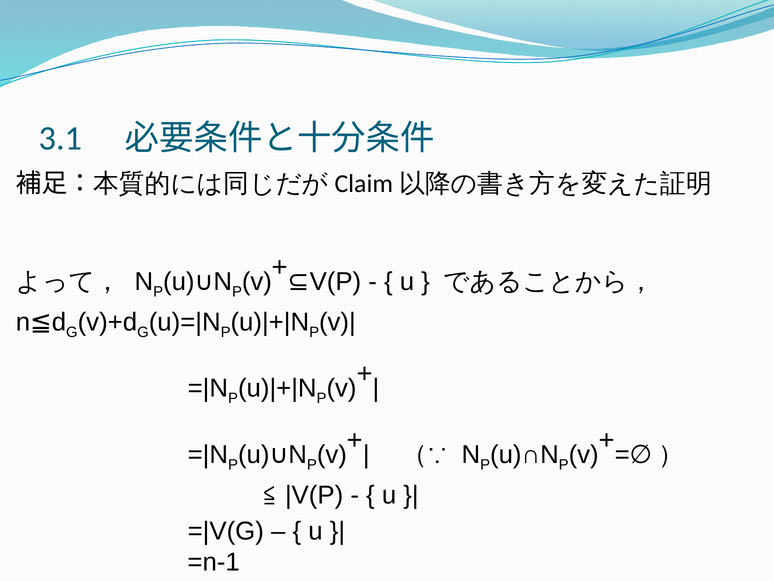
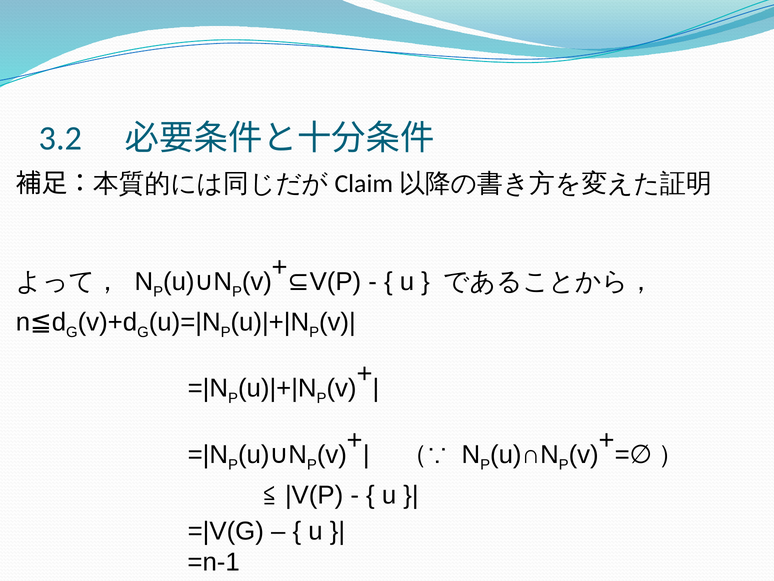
3.1: 3.1 -> 3.2
